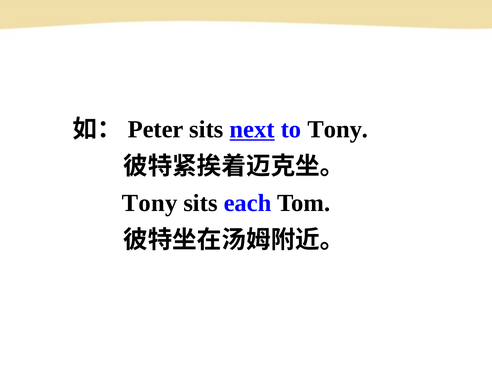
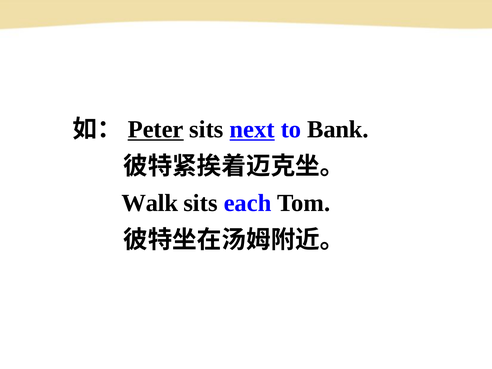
Peter underline: none -> present
to Tony: Tony -> Bank
Tony at (150, 203): Tony -> Walk
